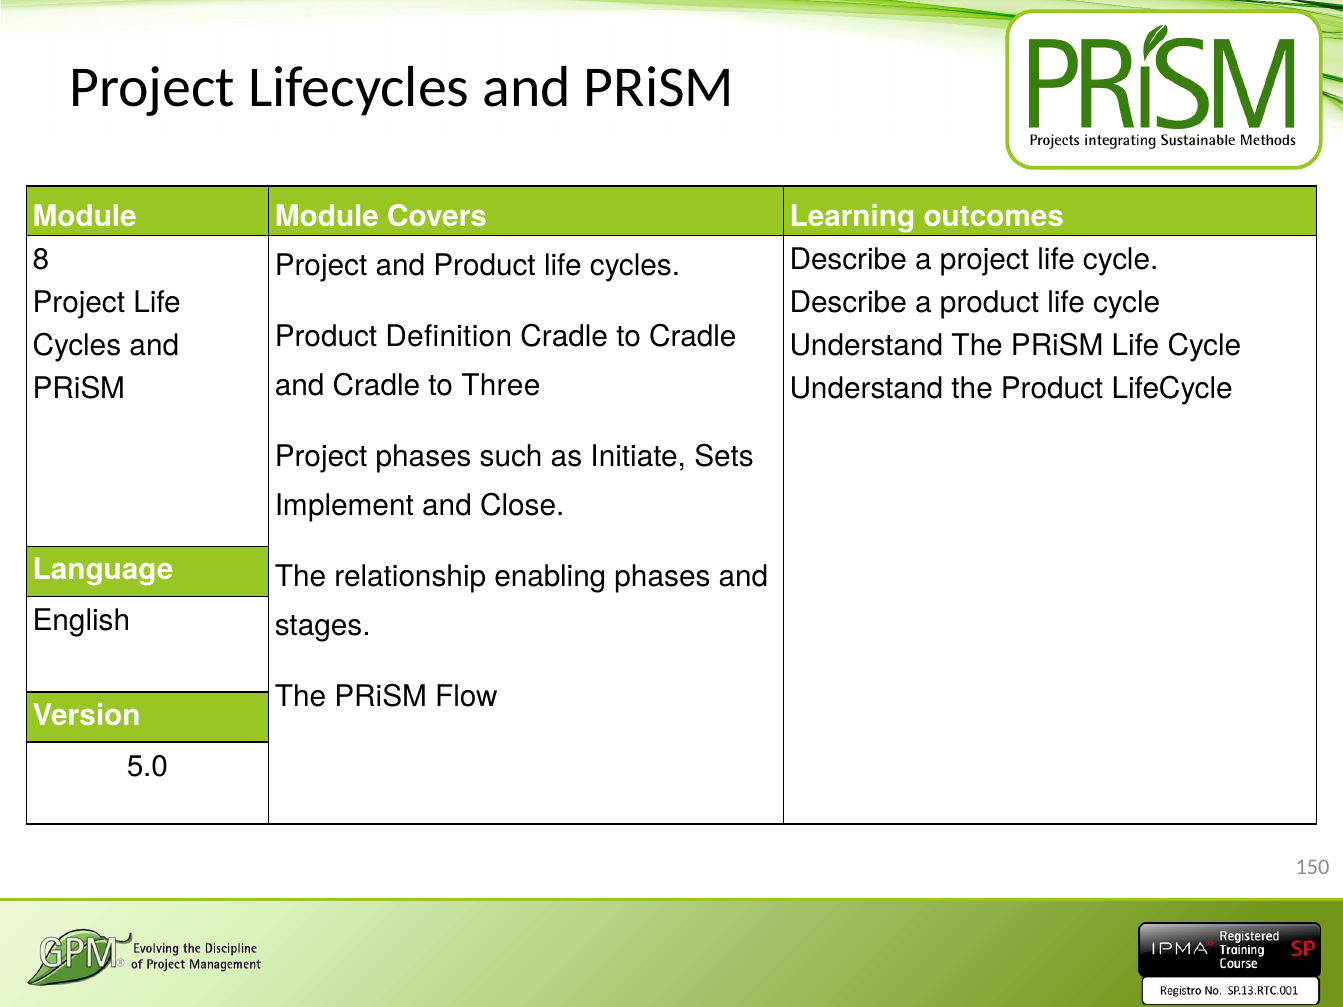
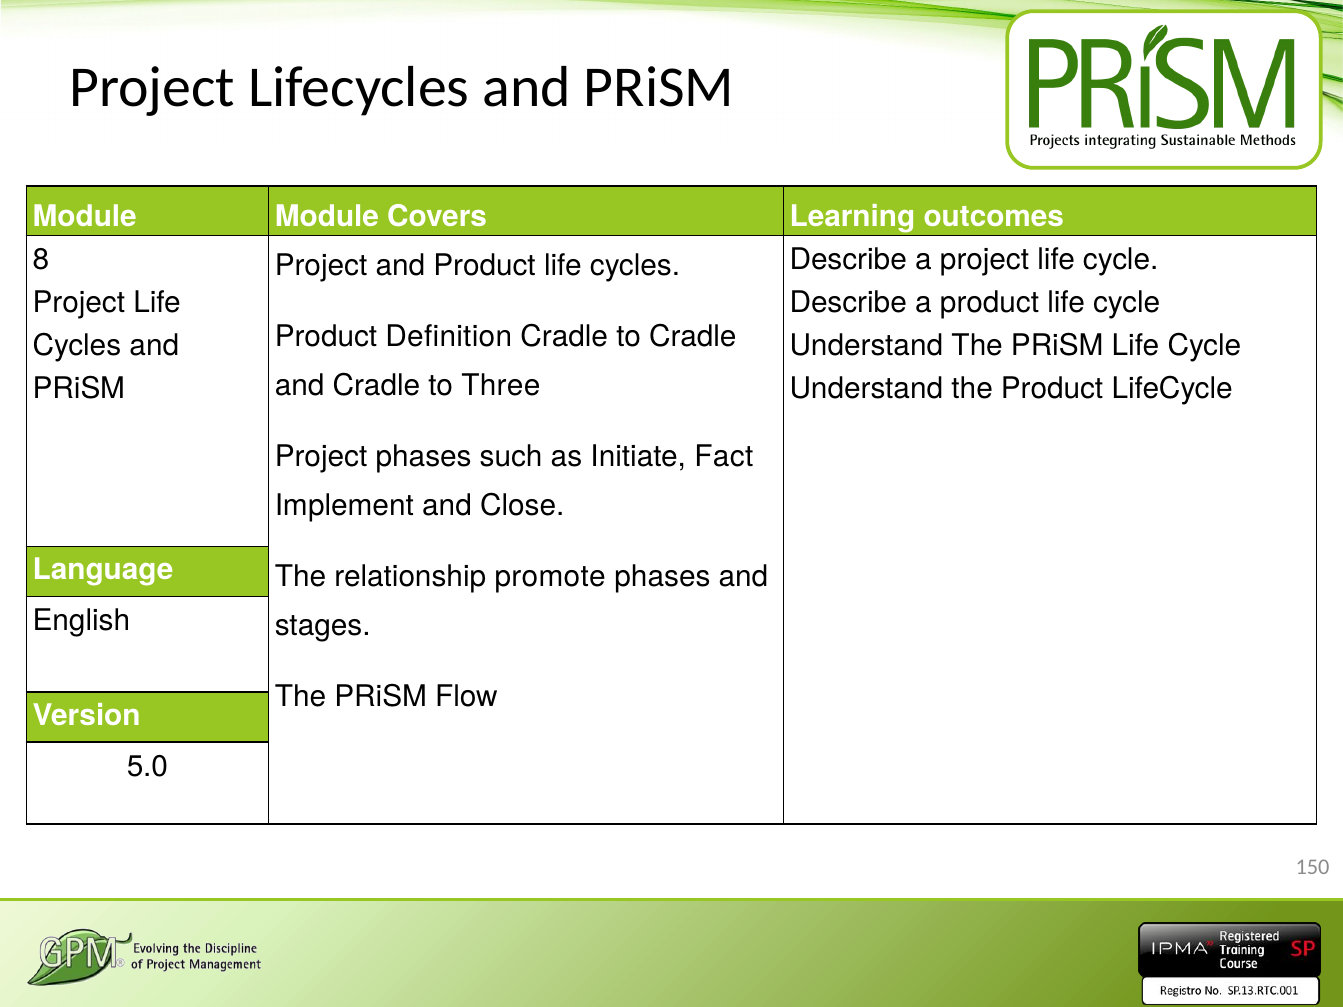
Sets: Sets -> Fact
enabling: enabling -> promote
